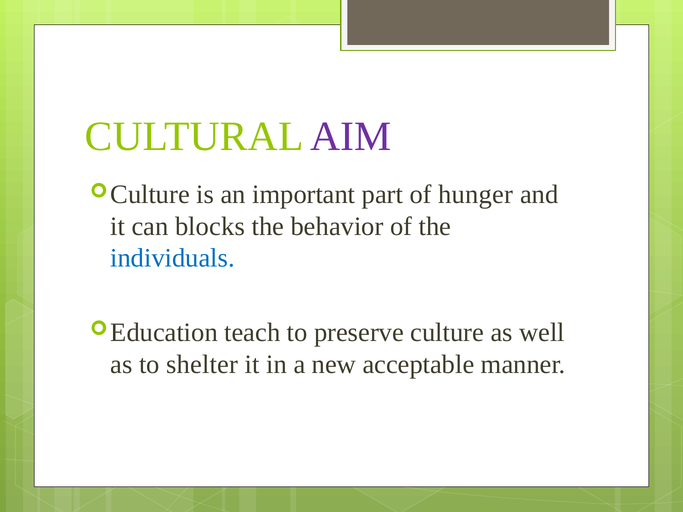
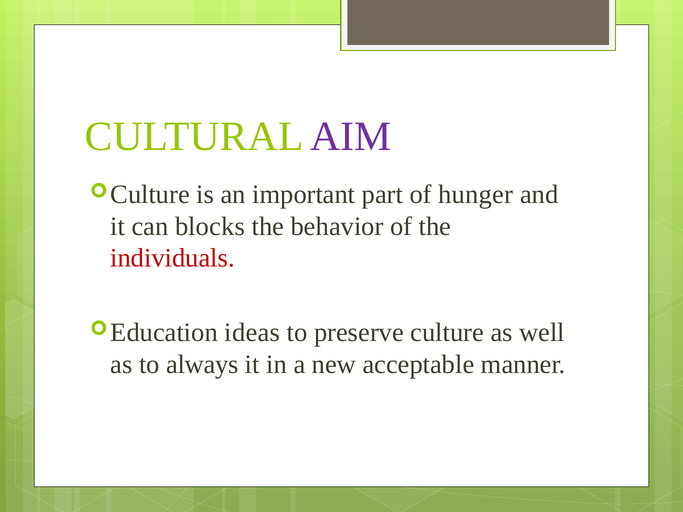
individuals colour: blue -> red
teach: teach -> ideas
shelter: shelter -> always
